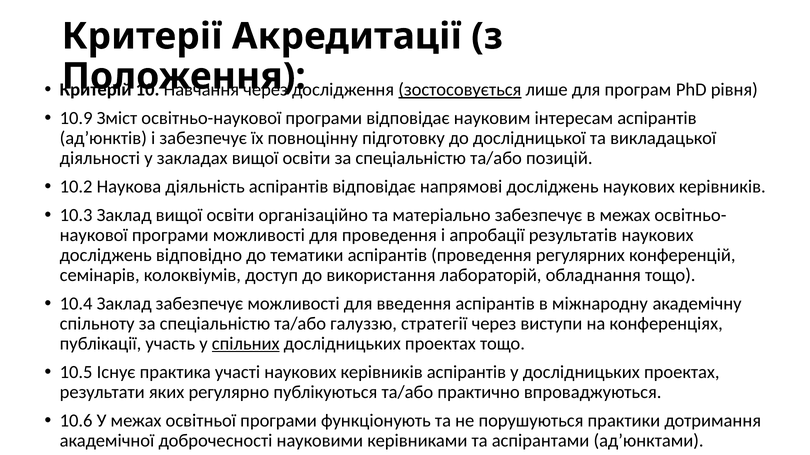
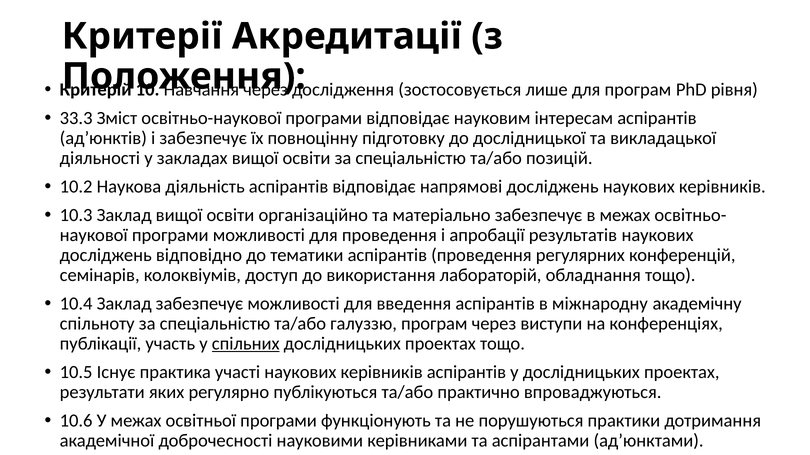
зостосовується underline: present -> none
10.9: 10.9 -> 33.3
галуззю стратегії: стратегії -> програм
